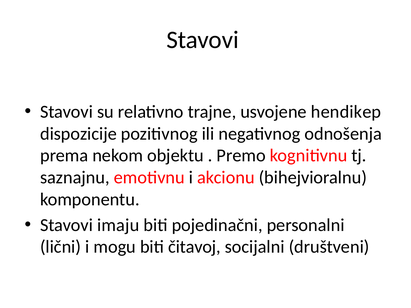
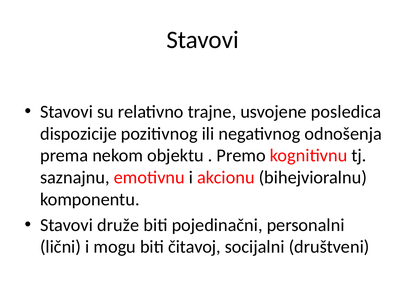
hendikep: hendikep -> posledica
imaju: imaju -> druže
